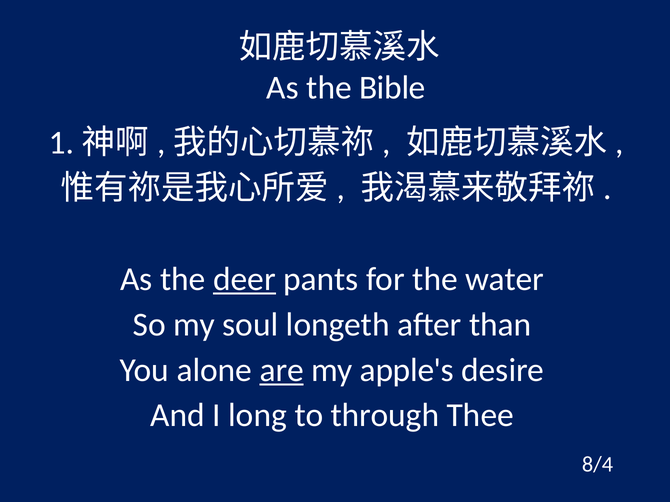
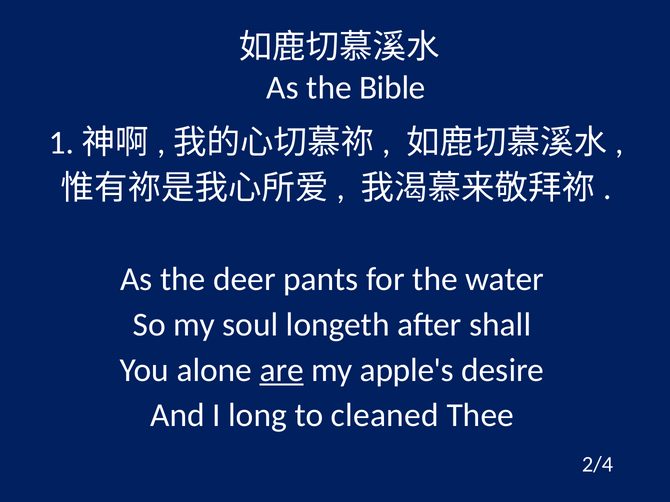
deer underline: present -> none
than: than -> shall
through: through -> cleaned
8/4: 8/4 -> 2/4
